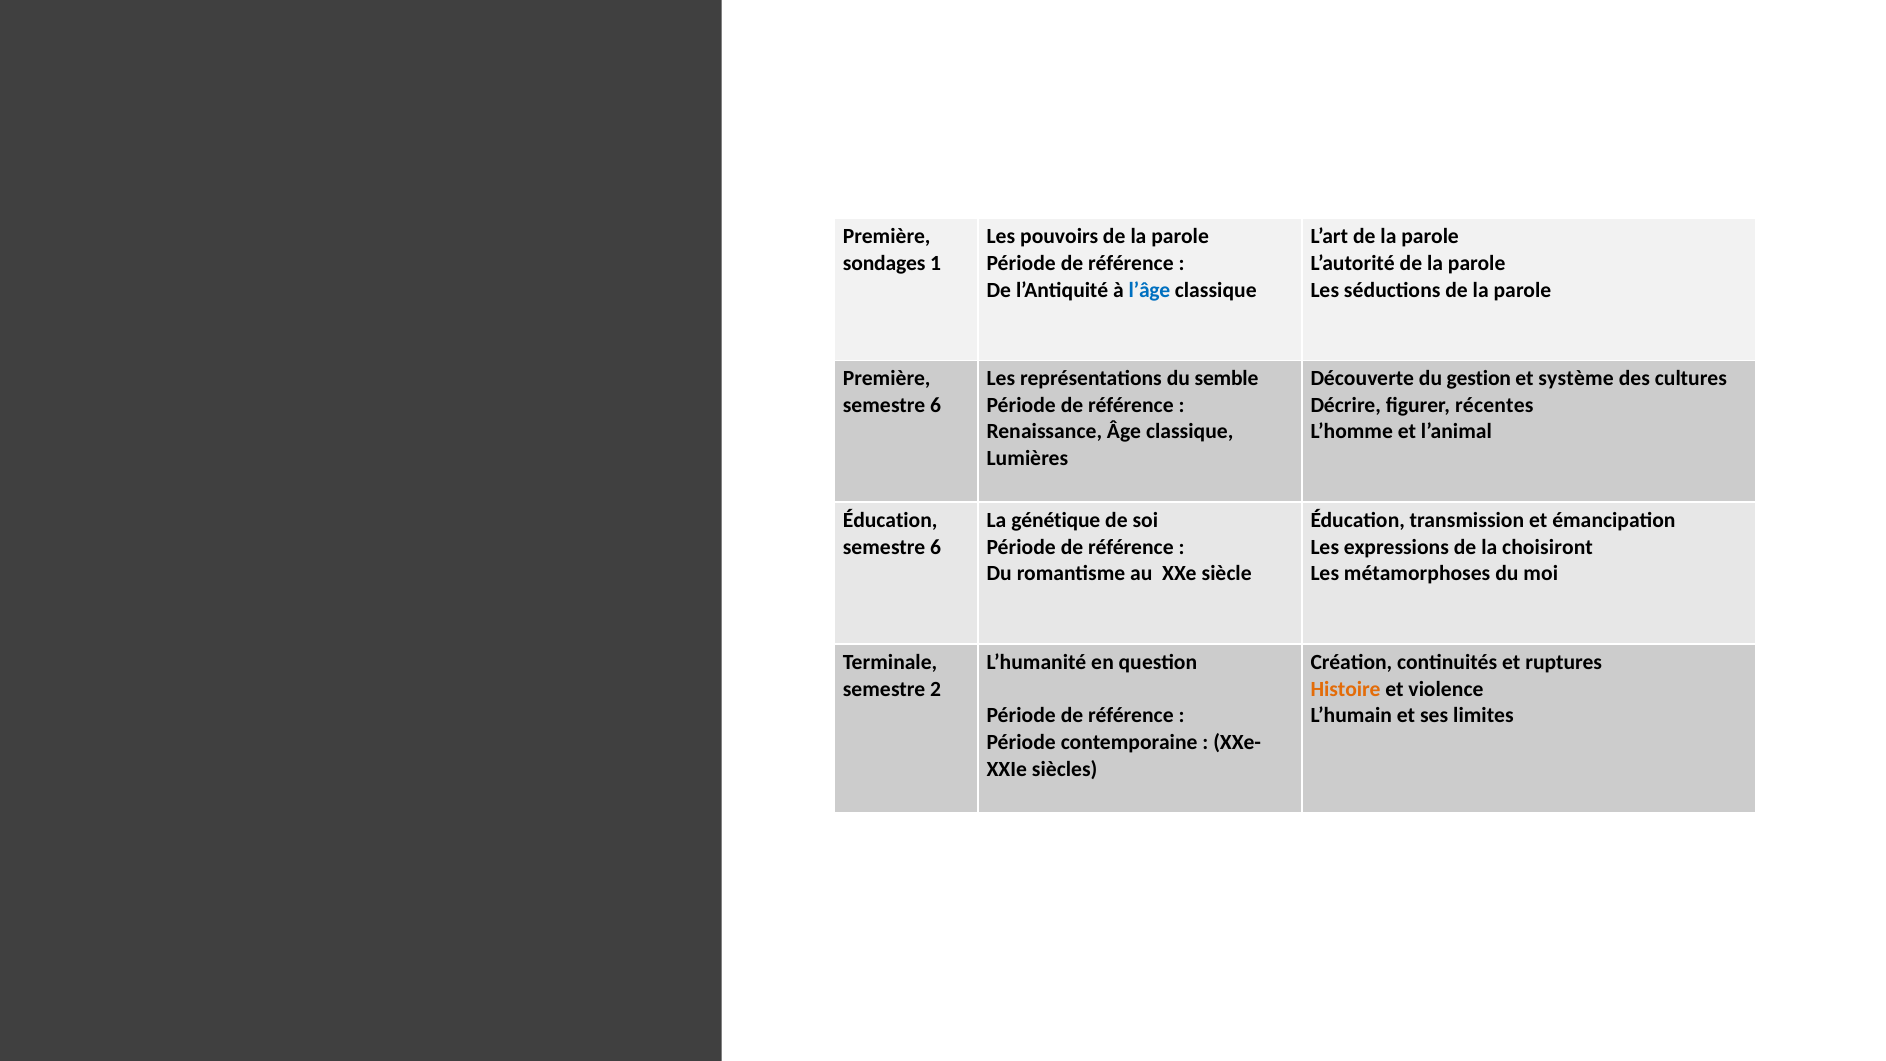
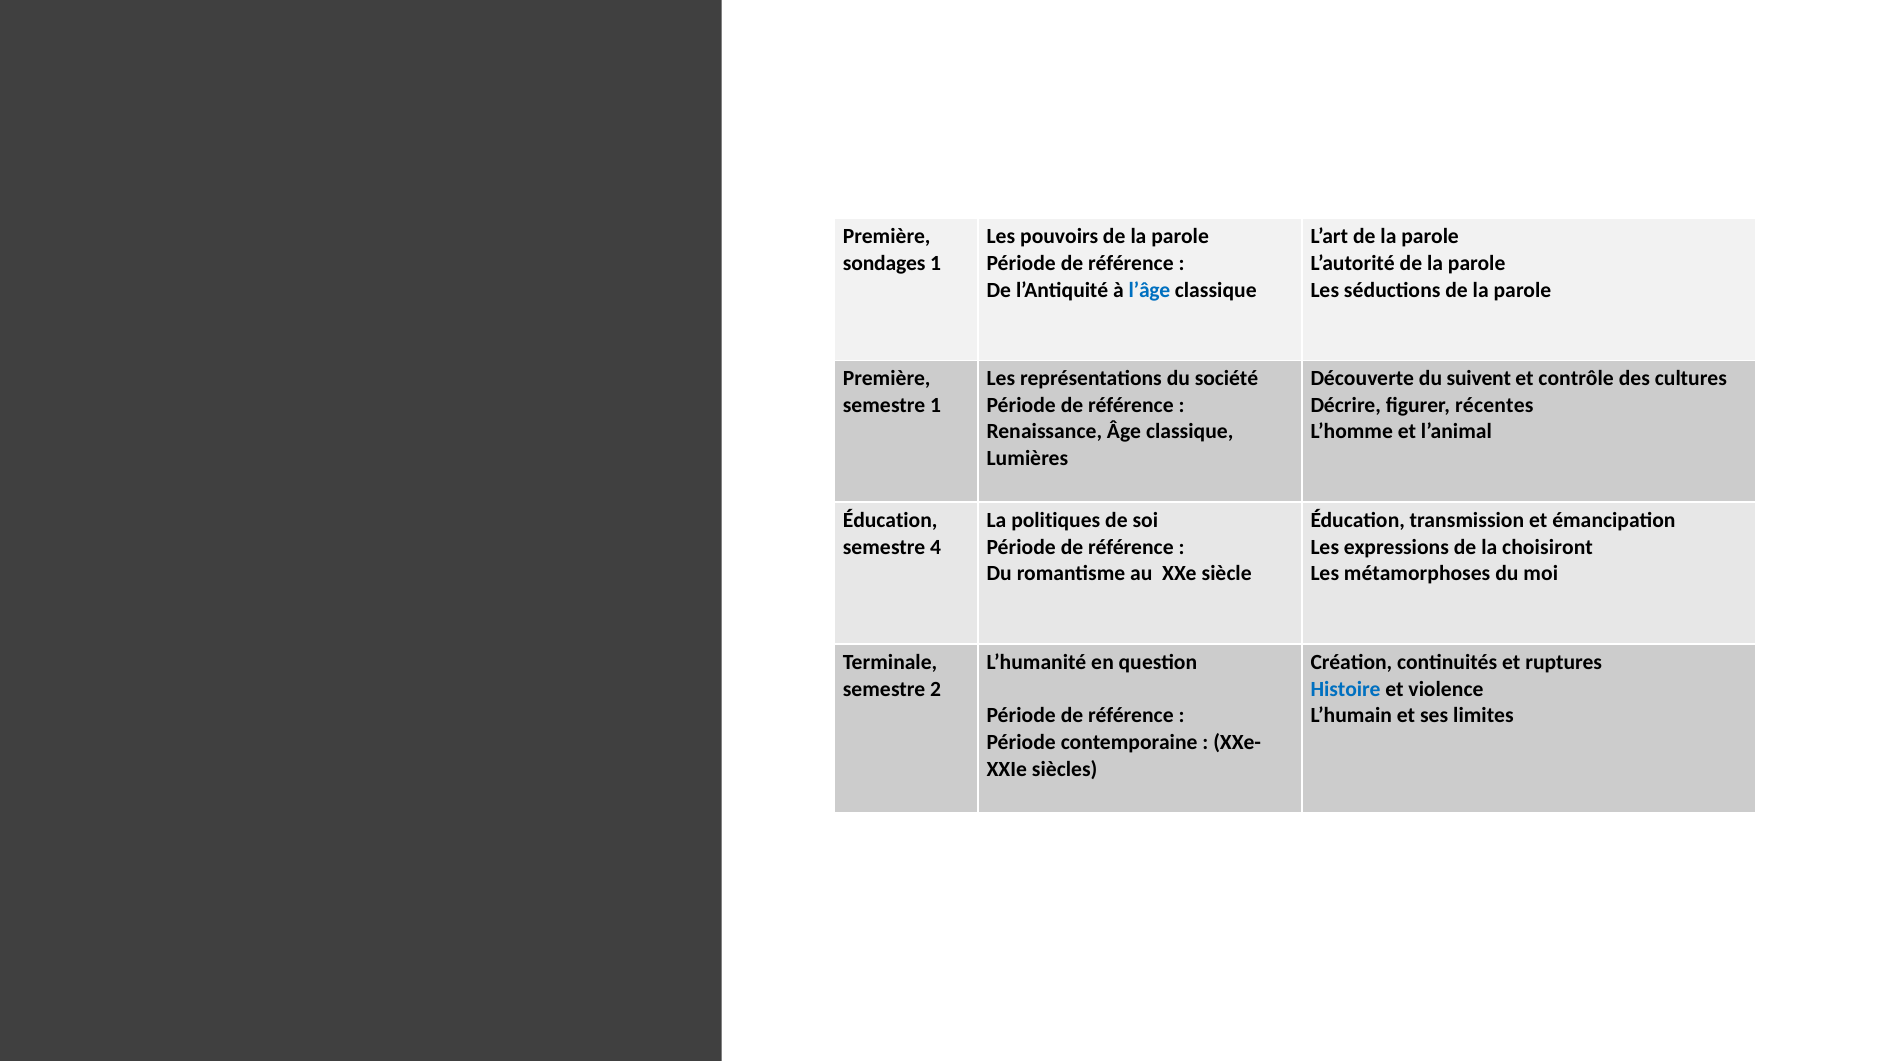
semble: semble -> société
gestion: gestion -> suivent
système: système -> contrôle
6 at (936, 405): 6 -> 1
génétique: génétique -> politiques
6 at (936, 547): 6 -> 4
Histoire colour: orange -> blue
